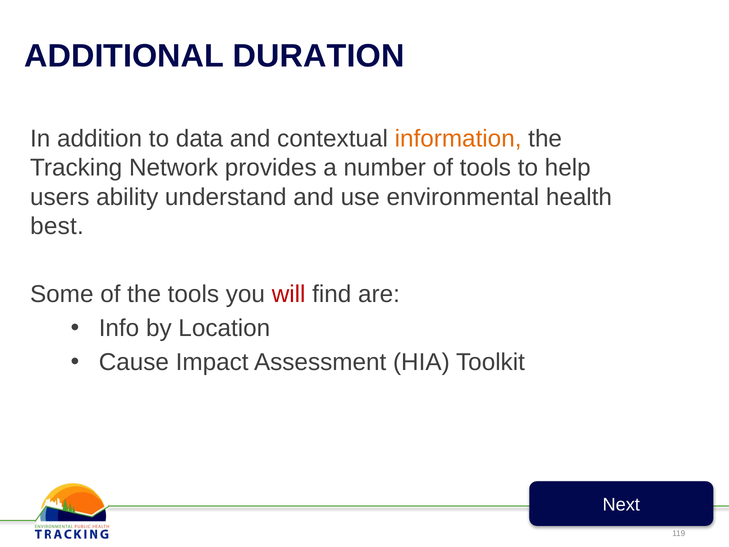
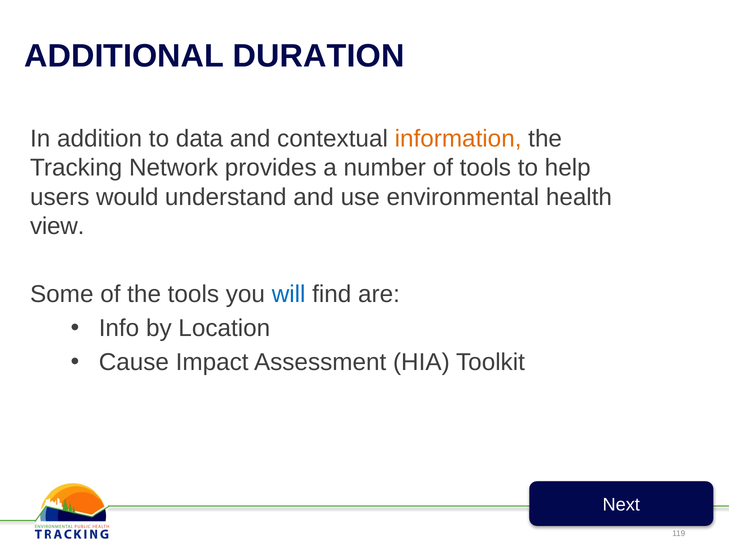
ability: ability -> would
best: best -> view
will colour: red -> blue
